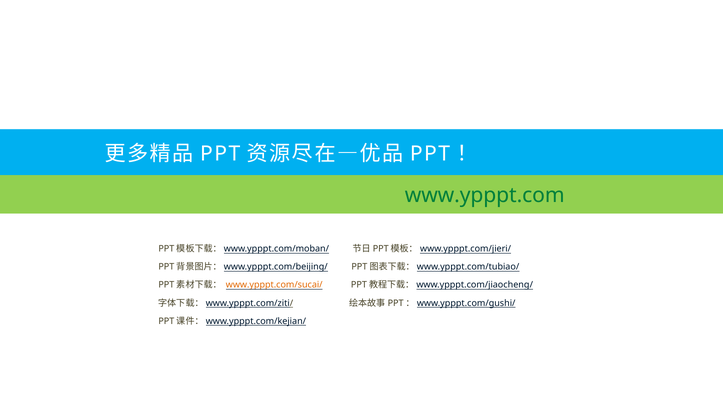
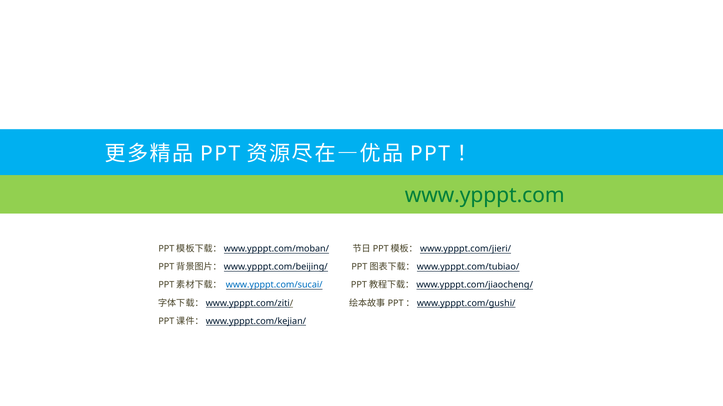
www.ypppt.com/sucai/ colour: orange -> blue
